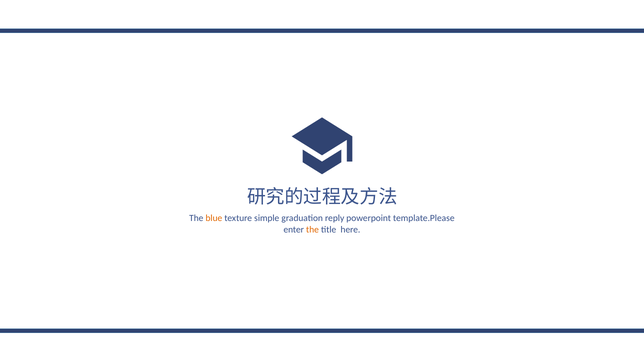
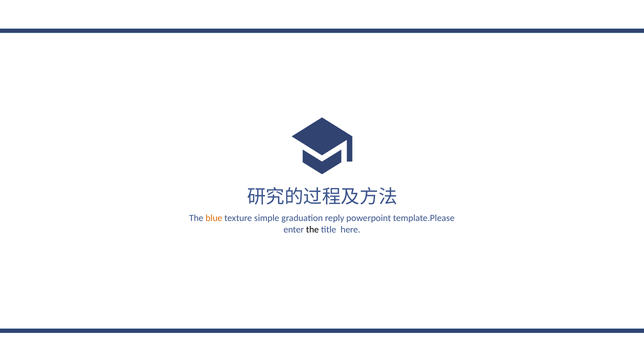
the at (312, 230) colour: orange -> black
